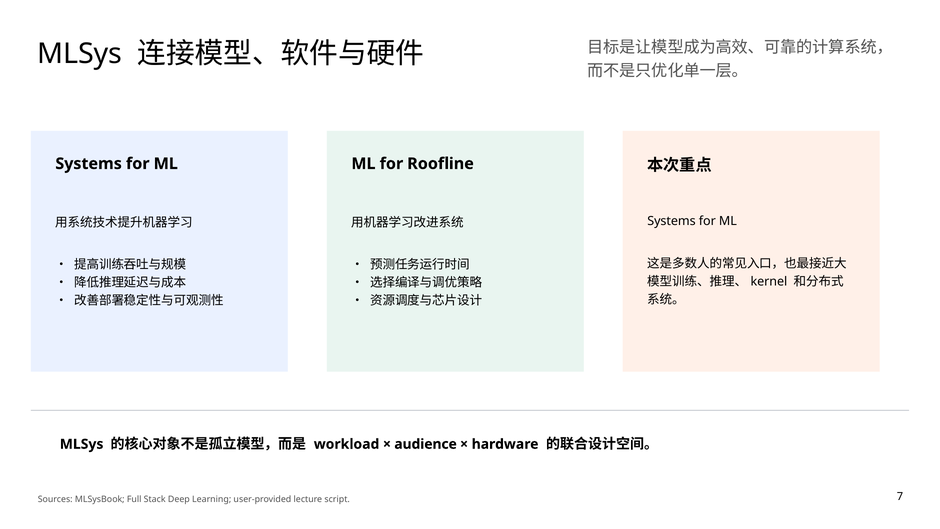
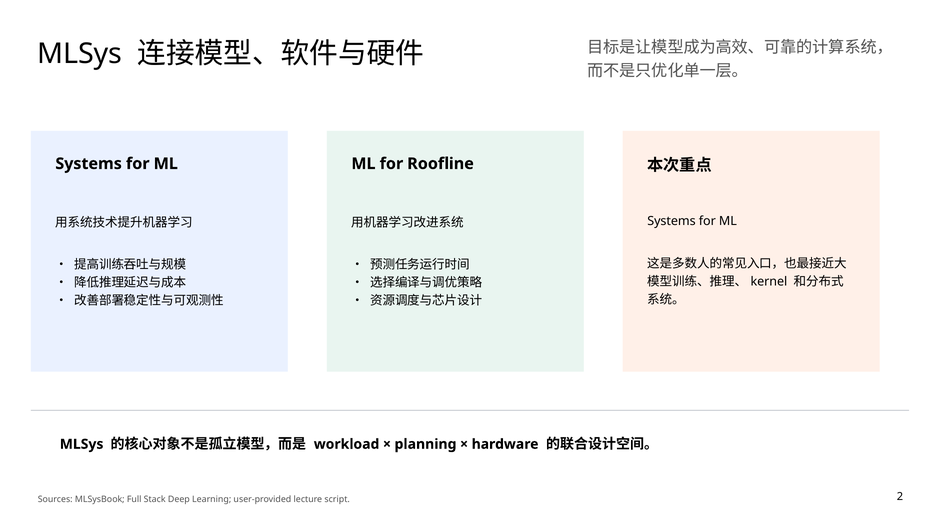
audience: audience -> planning
7: 7 -> 2
